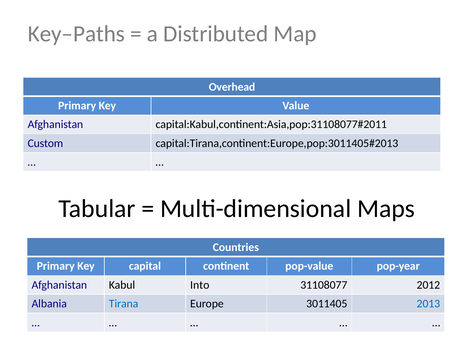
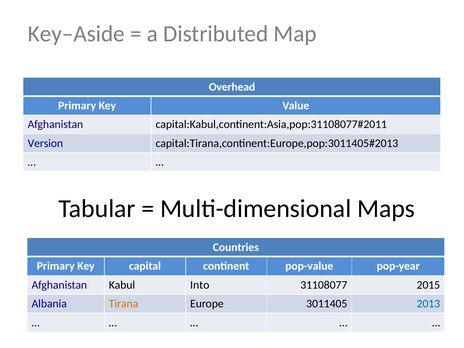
Key–Paths: Key–Paths -> Key–Aside
Custom: Custom -> Version
2012: 2012 -> 2015
Tirana colour: blue -> orange
